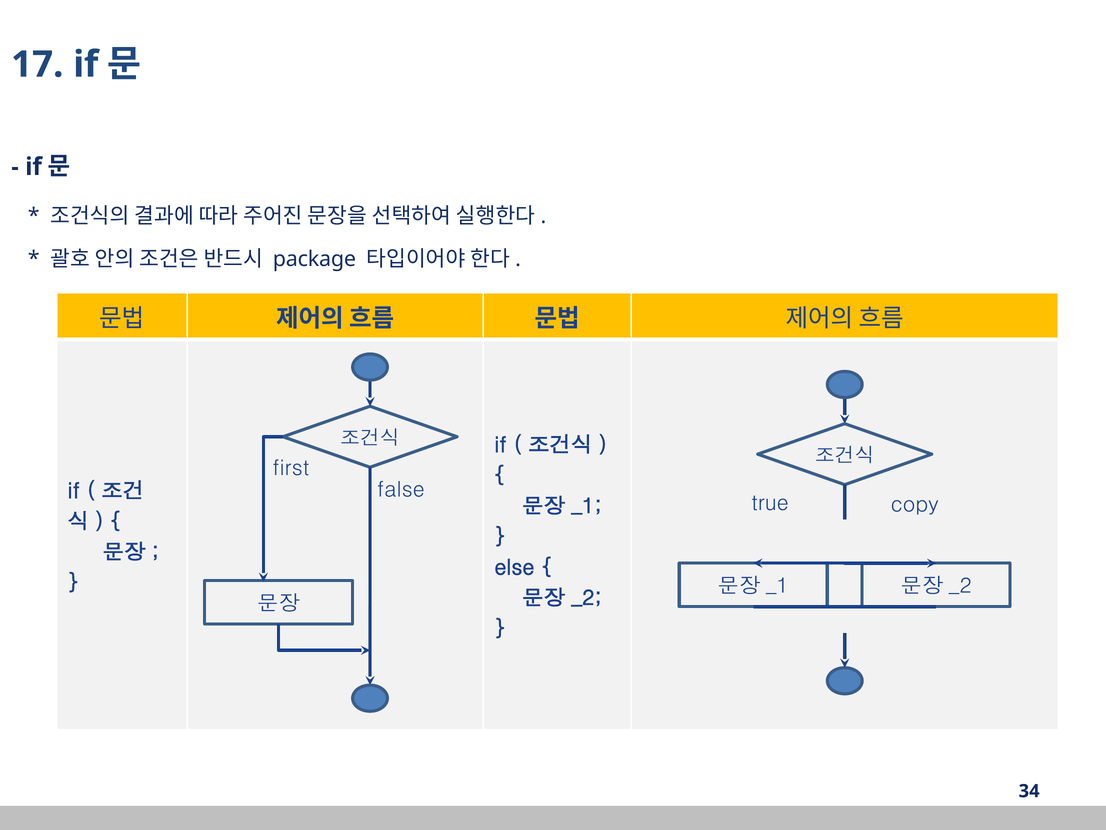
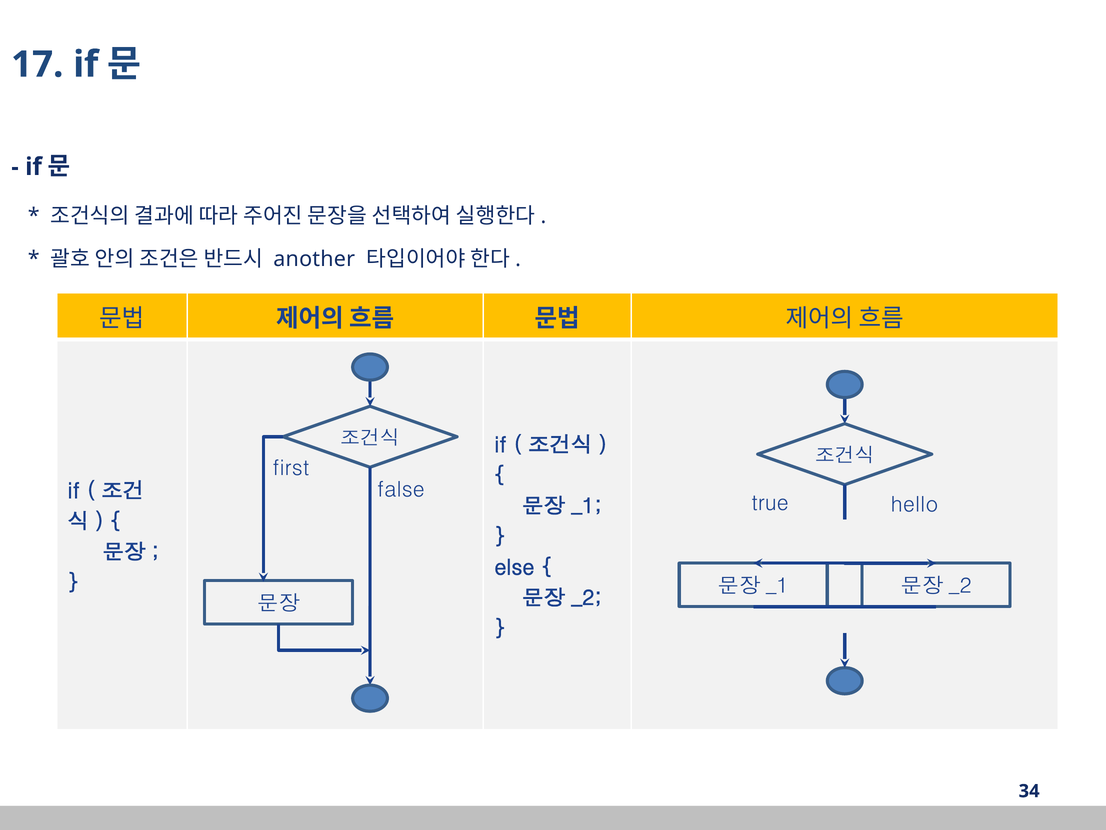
package: package -> another
copy: copy -> hello
